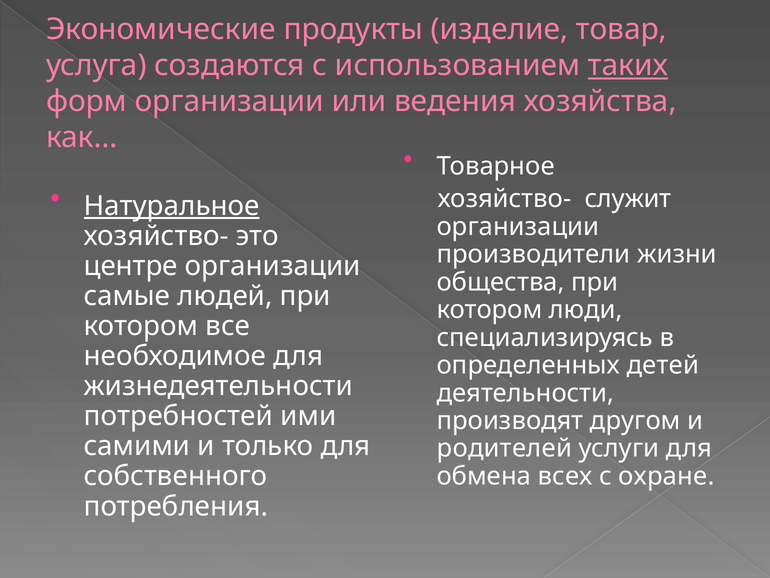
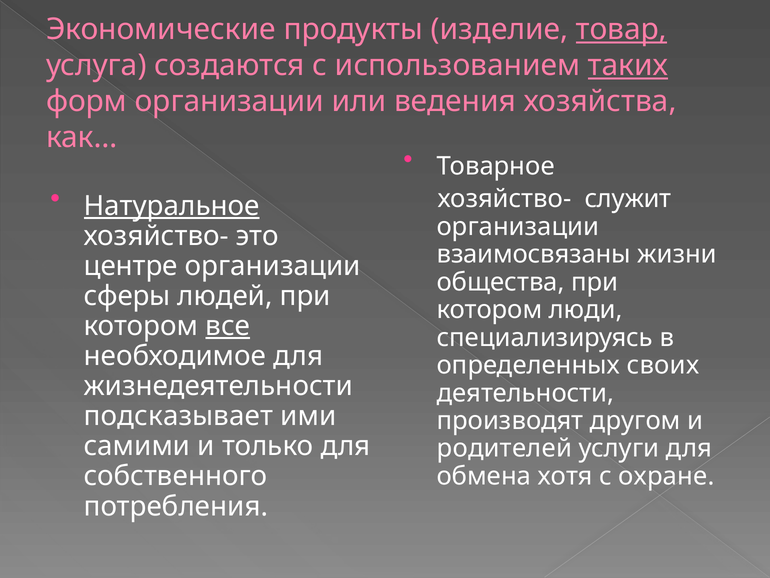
товар underline: none -> present
производители: производители -> взаимосвязаны
самые: самые -> сферы
все underline: none -> present
детей: детей -> своих
потребностей: потребностей -> подсказывает
всех: всех -> хотя
